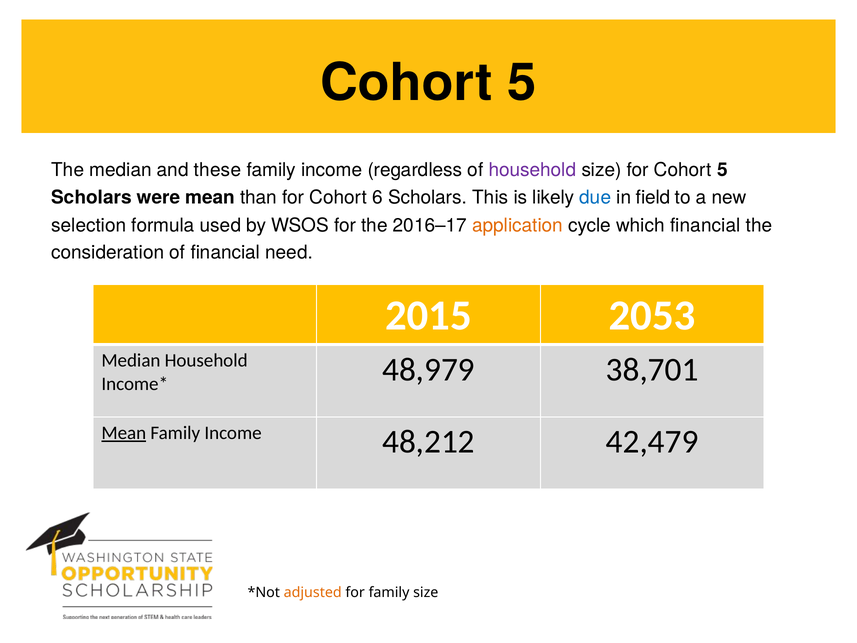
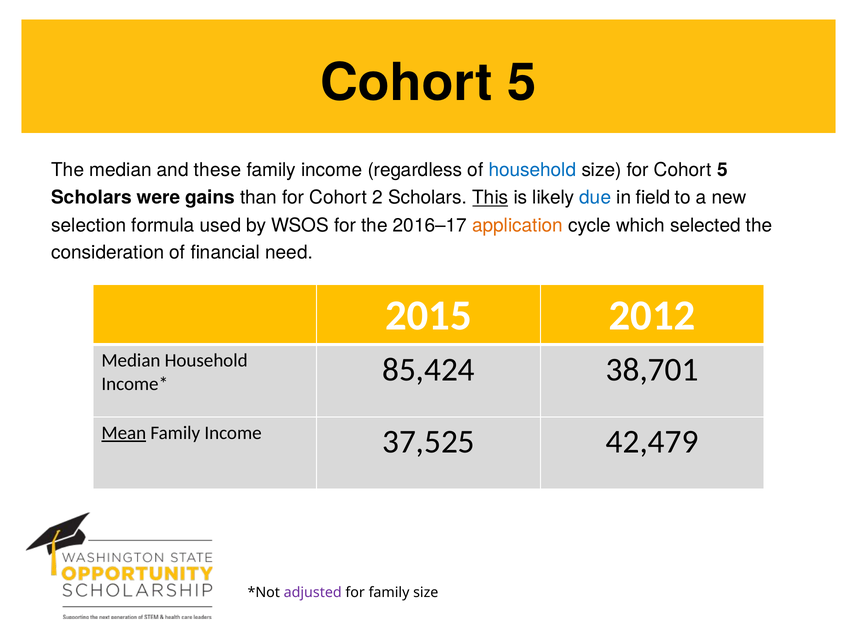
household at (532, 170) colour: purple -> blue
were mean: mean -> gains
6: 6 -> 2
This underline: none -> present
which financial: financial -> selected
2053: 2053 -> 2012
48,979: 48,979 -> 85,424
48,212: 48,212 -> 37,525
adjusted colour: orange -> purple
